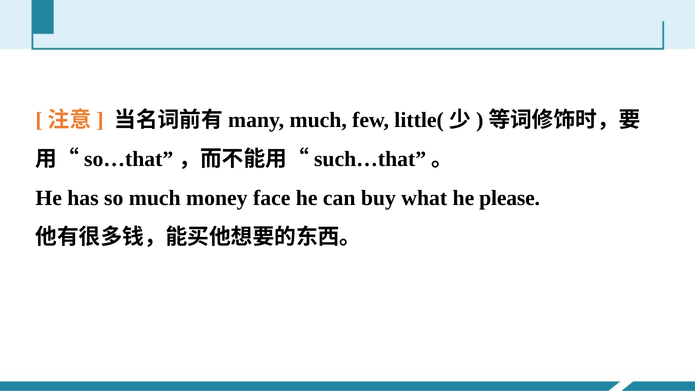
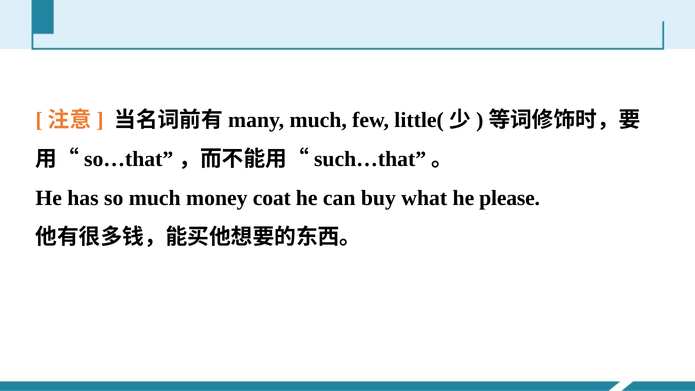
face: face -> coat
